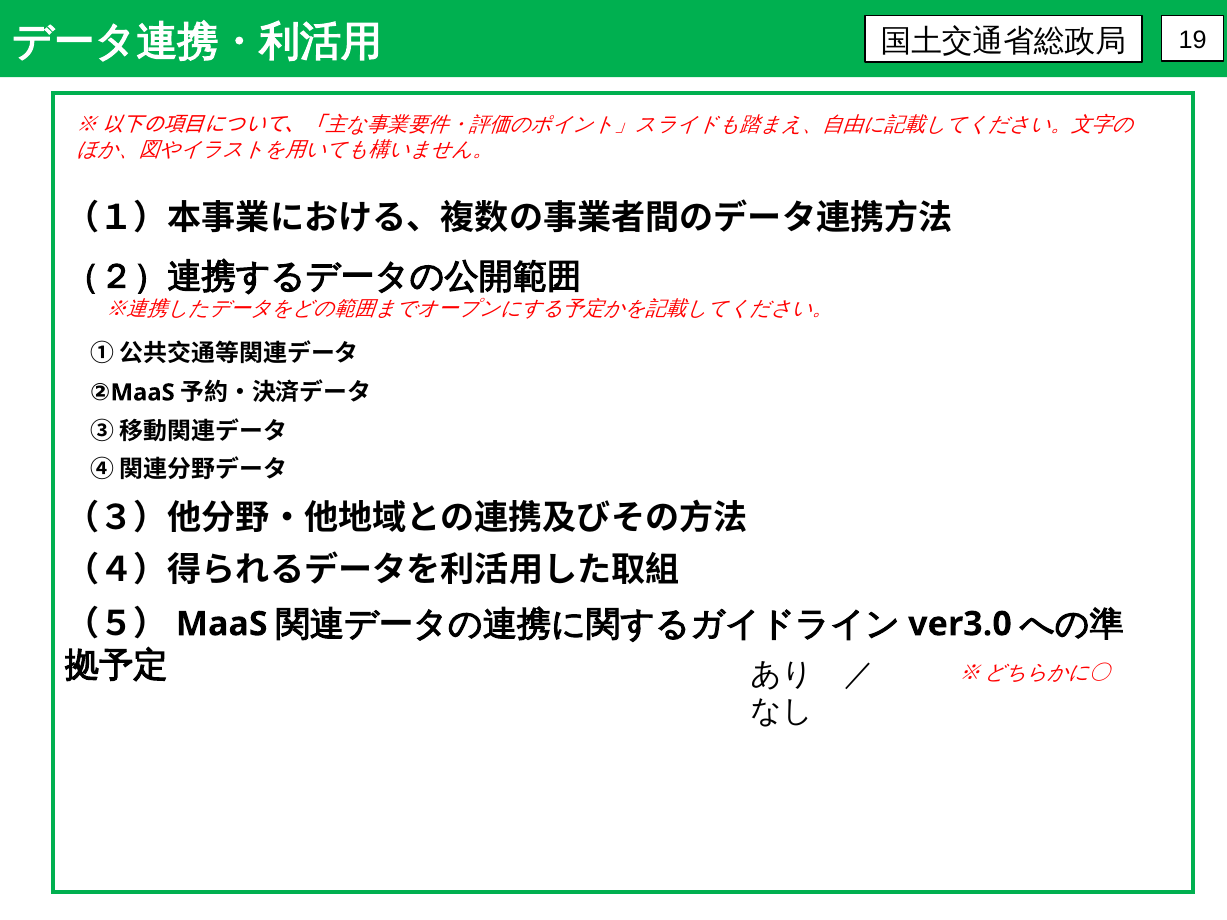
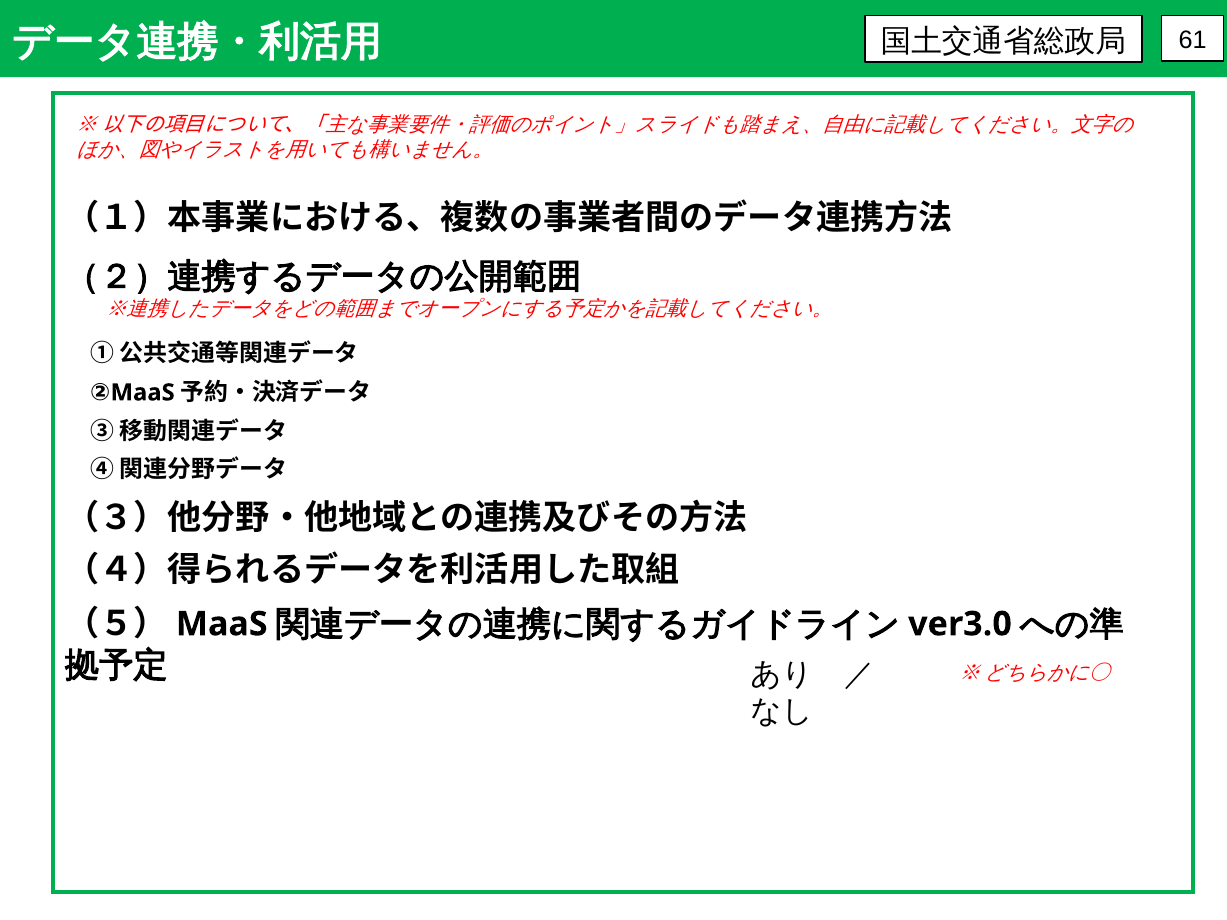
19: 19 -> 61
